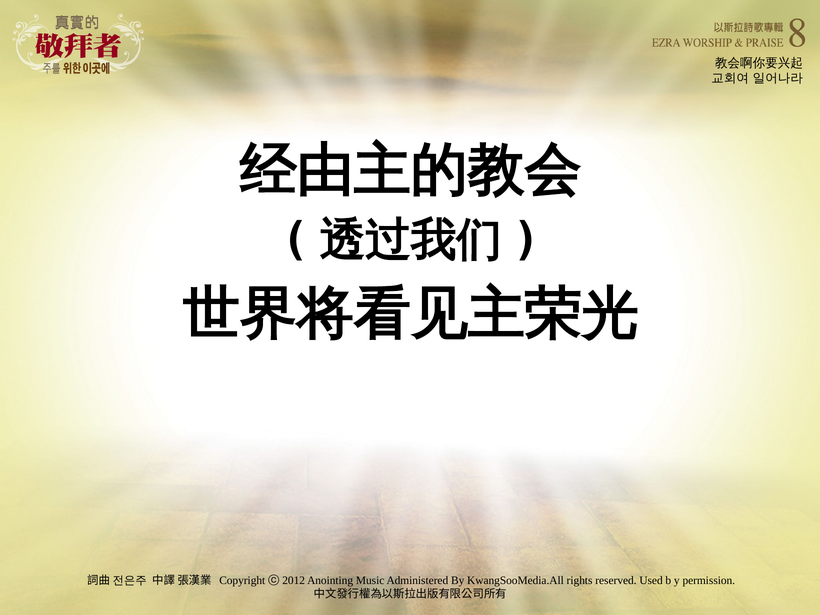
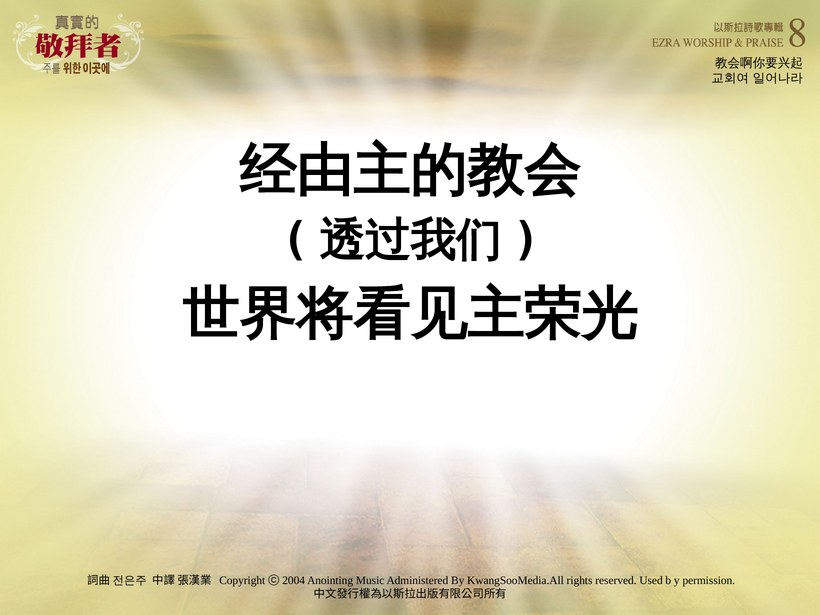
2012: 2012 -> 2004
